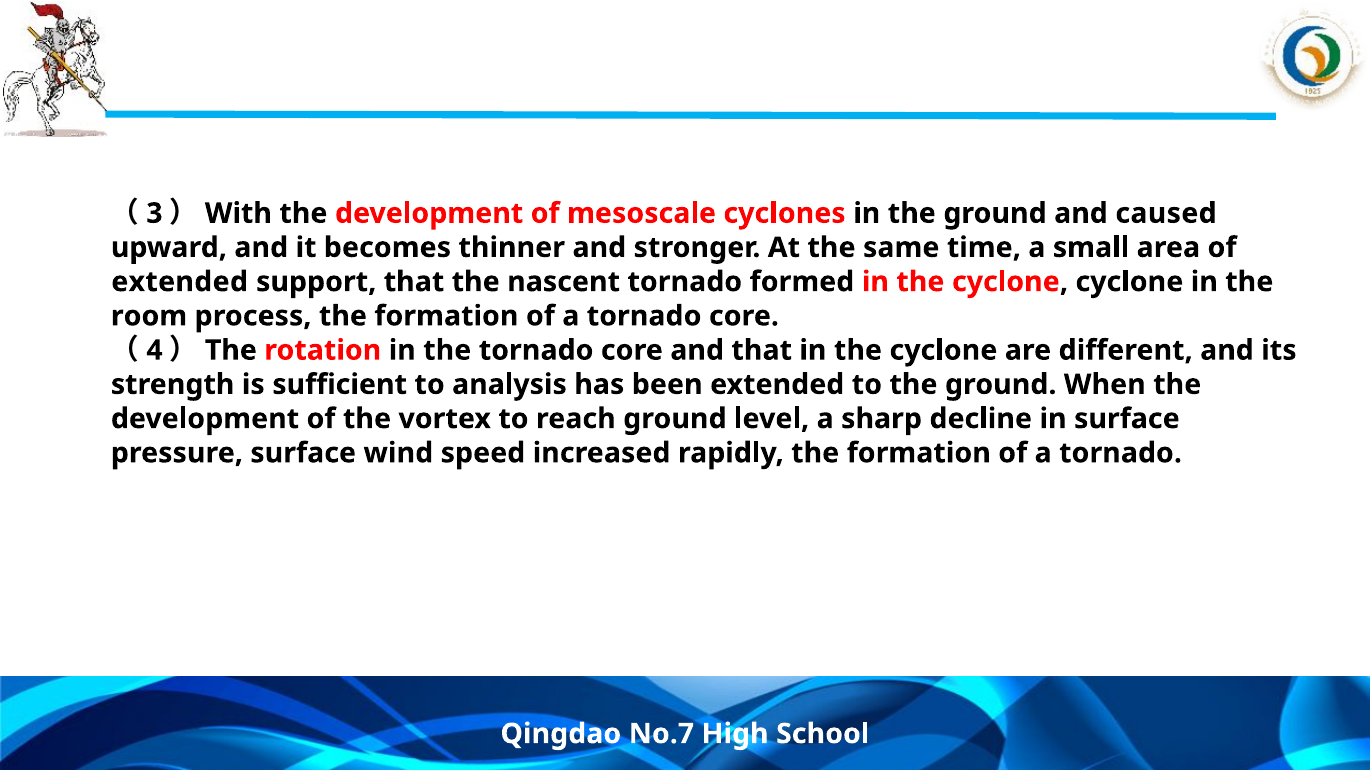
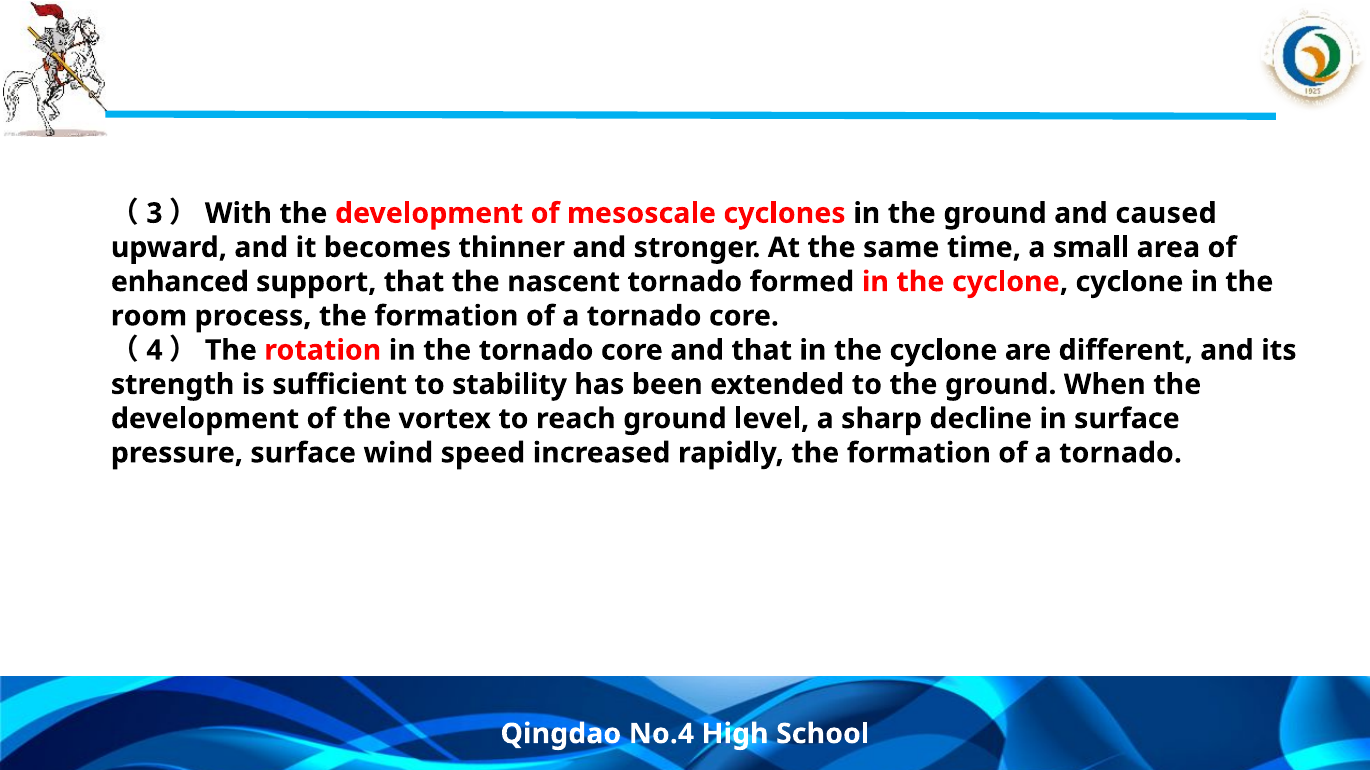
extended at (180, 282): extended -> enhanced
analysis: analysis -> stability
No.7: No.7 -> No.4
